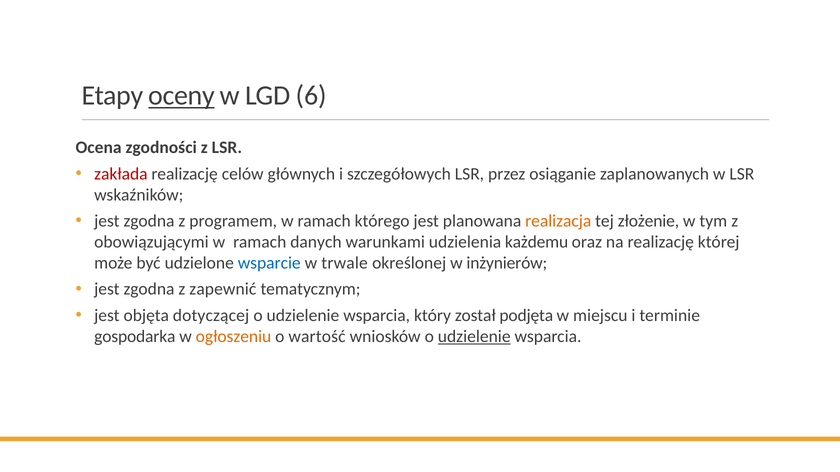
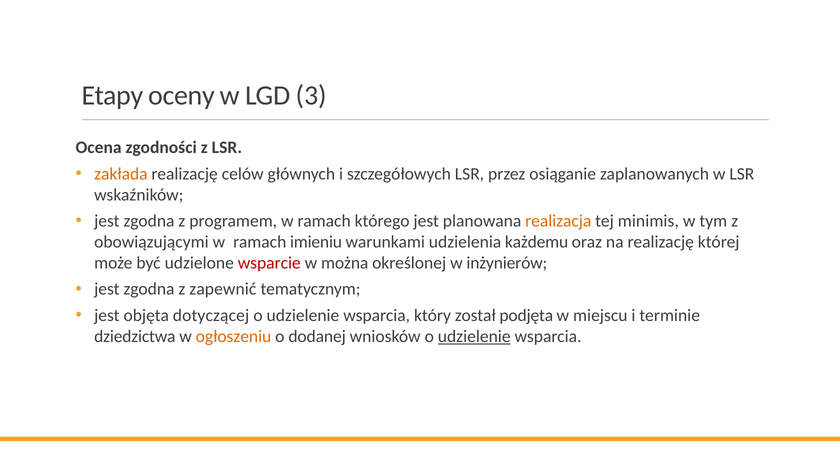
oceny underline: present -> none
6: 6 -> 3
zakłada colour: red -> orange
złożenie: złożenie -> minimis
danych: danych -> imieniu
wsparcie colour: blue -> red
trwale: trwale -> można
gospodarka: gospodarka -> dziedzictwa
wartość: wartość -> dodanej
